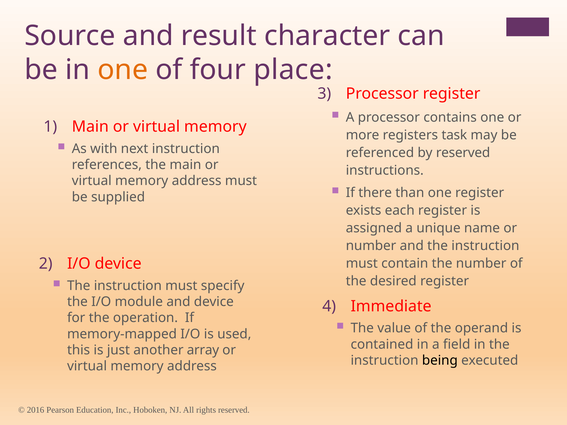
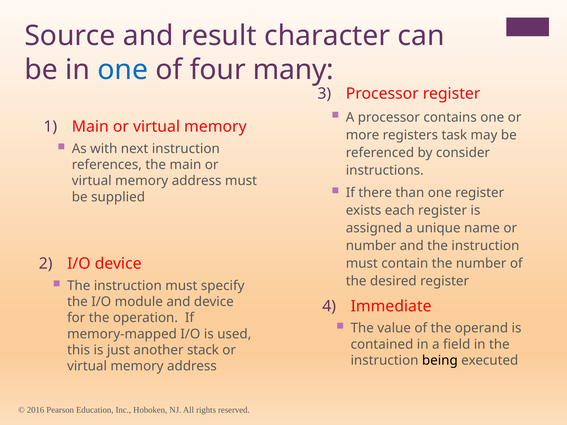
one at (123, 70) colour: orange -> blue
place: place -> many
by reserved: reserved -> consider
array: array -> stack
